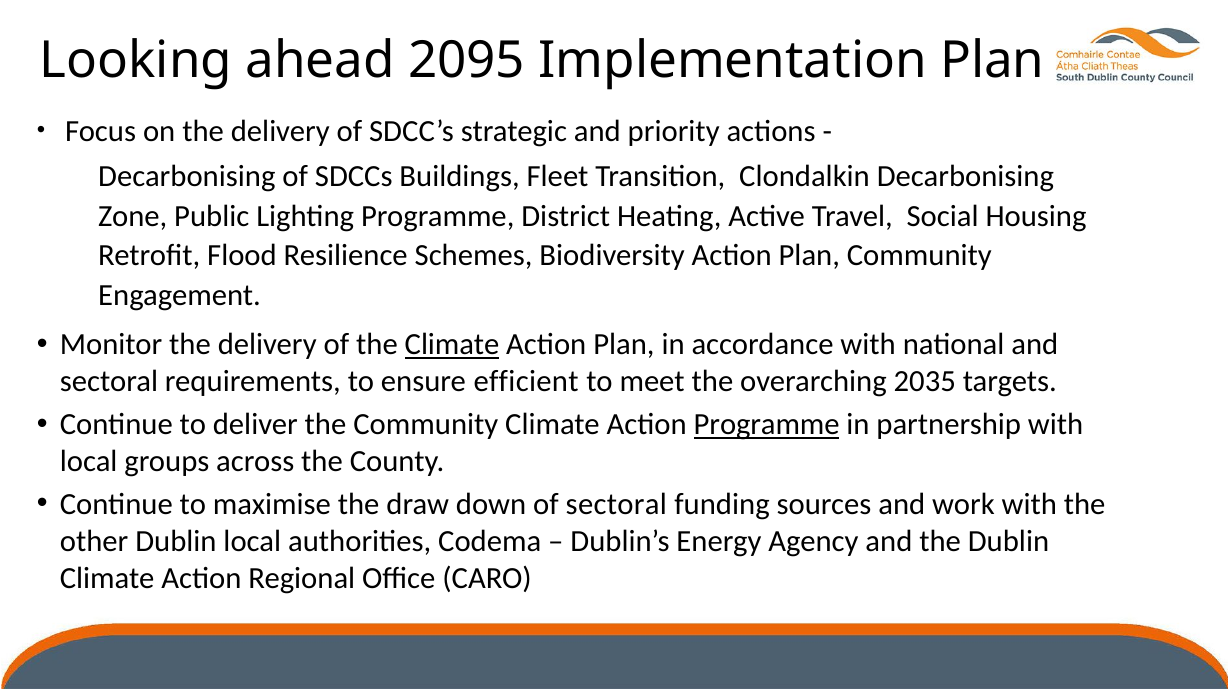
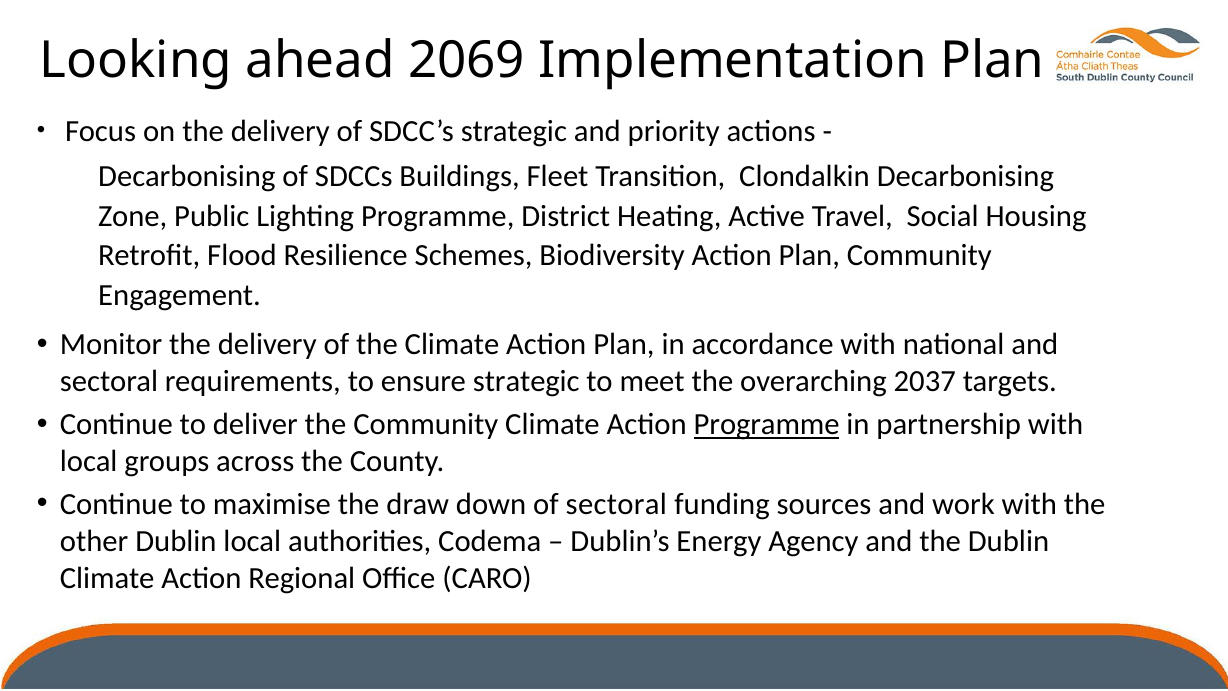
2095: 2095 -> 2069
Climate at (452, 345) underline: present -> none
ensure efficient: efficient -> strategic
2035: 2035 -> 2037
